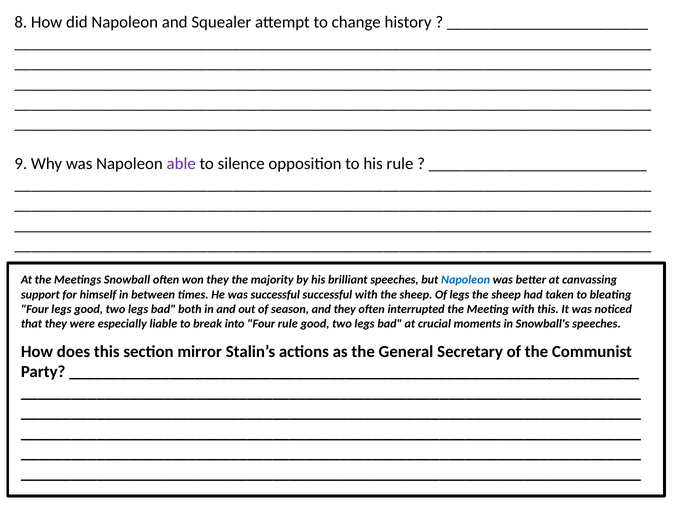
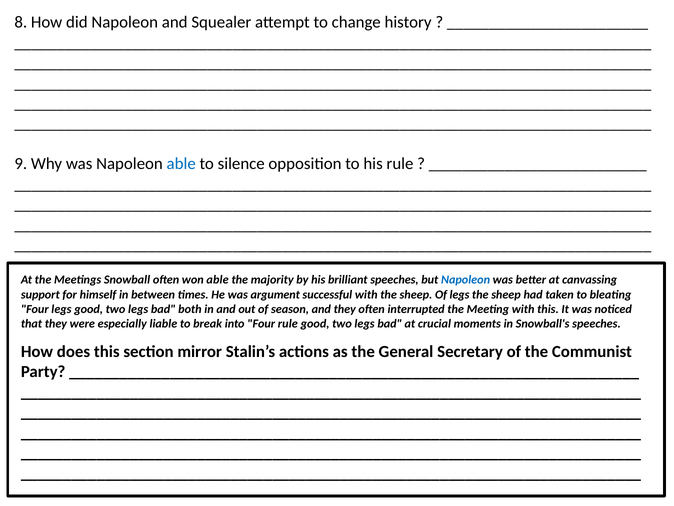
able at (181, 164) colour: purple -> blue
won they: they -> able
was successful: successful -> argument
